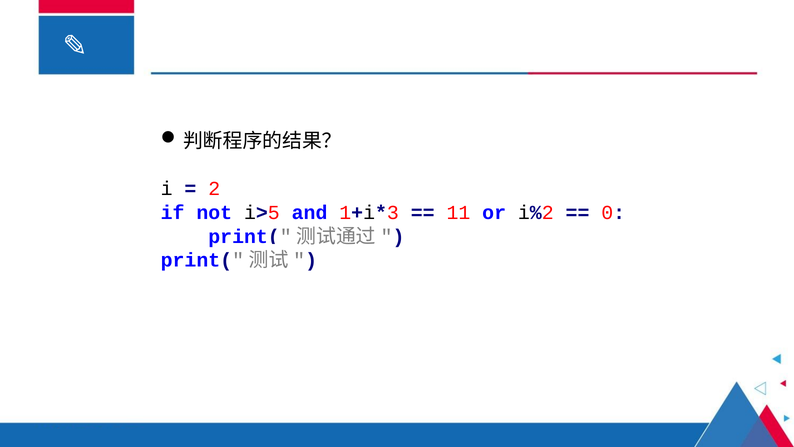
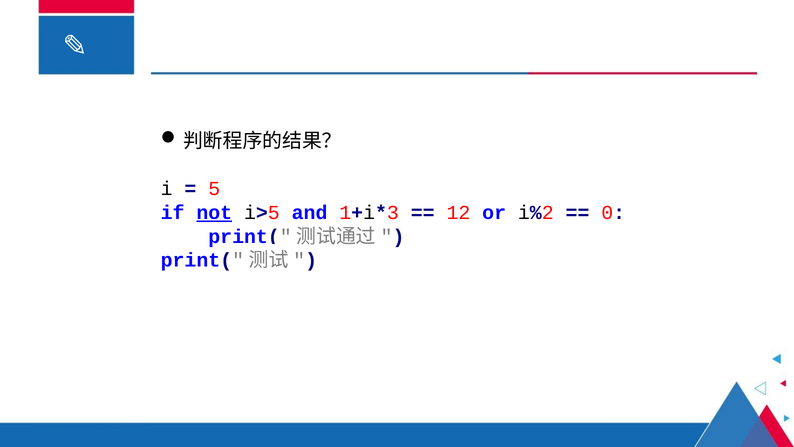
2: 2 -> 5
not underline: none -> present
11: 11 -> 12
